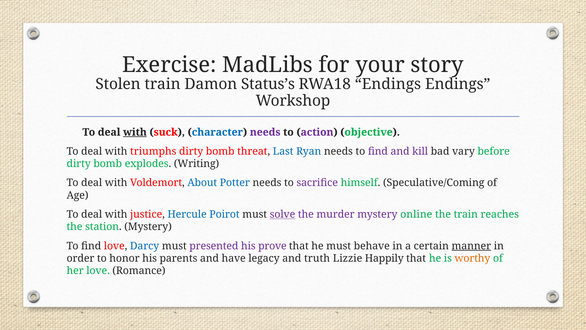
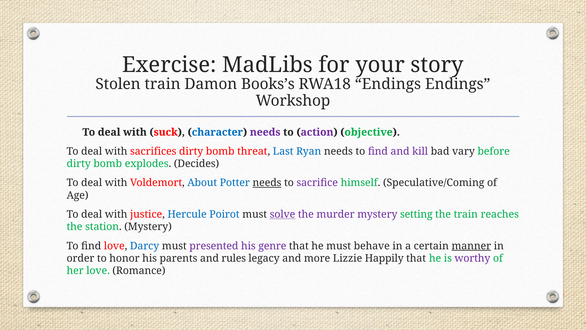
Status’s: Status’s -> Books’s
with at (135, 132) underline: present -> none
triumphs: triumphs -> sacrifices
Writing: Writing -> Decides
needs at (267, 183) underline: none -> present
online: online -> setting
prove: prove -> genre
have: have -> rules
truth: truth -> more
worthy colour: orange -> purple
